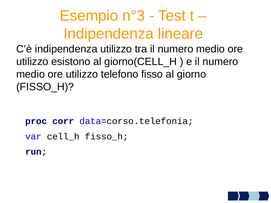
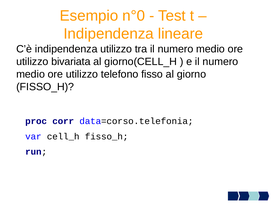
n°3: n°3 -> n°0
esistono: esistono -> bivariata
